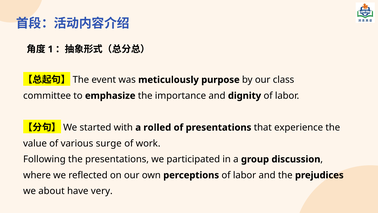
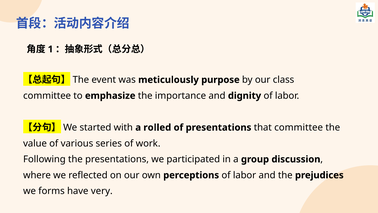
that experience: experience -> committee
surge: surge -> series
about: about -> forms
